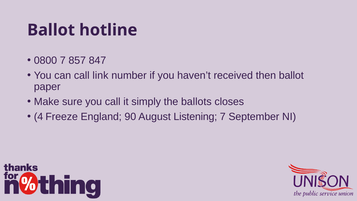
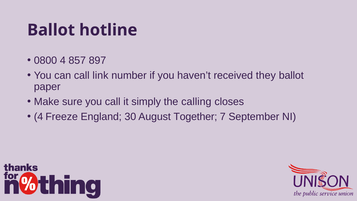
0800 7: 7 -> 4
847: 847 -> 897
then: then -> they
ballots: ballots -> calling
90: 90 -> 30
Listening: Listening -> Together
